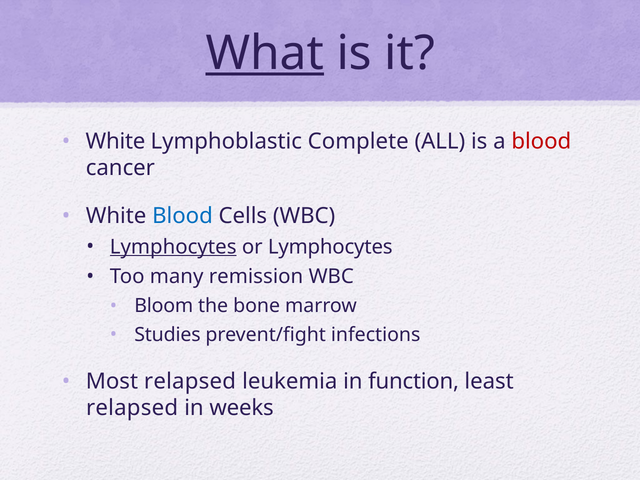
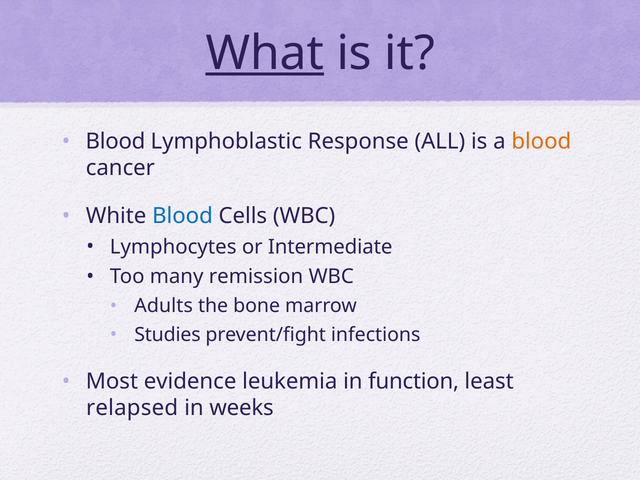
White at (115, 141): White -> Blood
Complete: Complete -> Response
blood at (541, 141) colour: red -> orange
Lymphocytes at (173, 247) underline: present -> none
or Lymphocytes: Lymphocytes -> Intermediate
Bloom: Bloom -> Adults
Most relapsed: relapsed -> evidence
